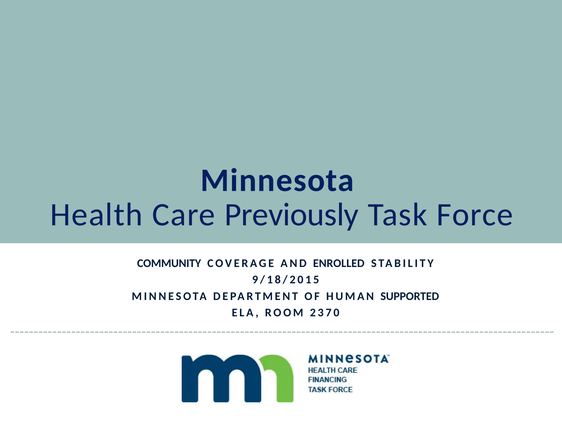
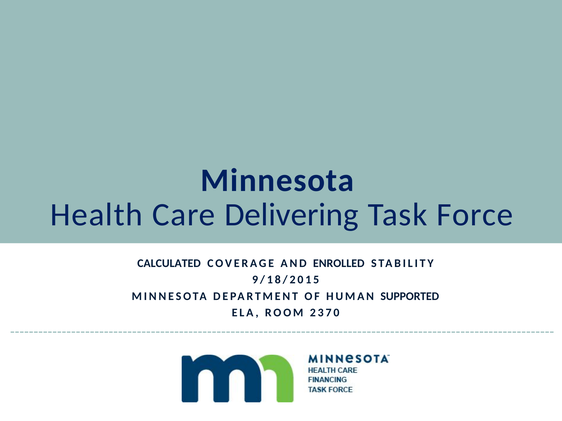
Previously: Previously -> Delivering
COMMUNITY: COMMUNITY -> CALCULATED
